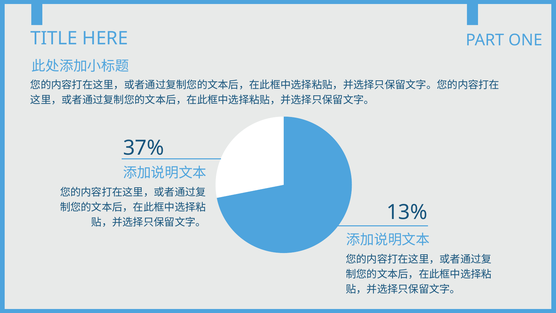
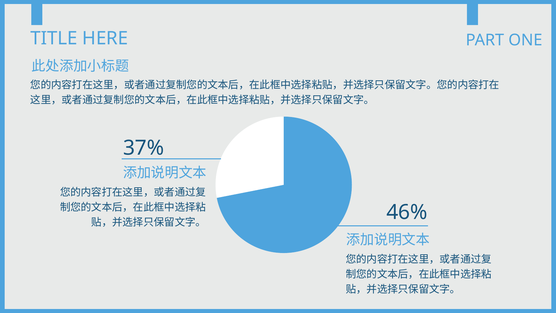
13%: 13% -> 46%
